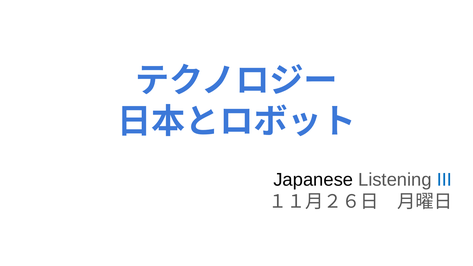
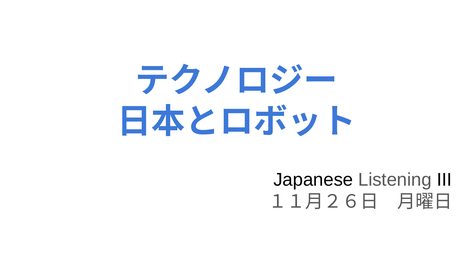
III colour: blue -> black
